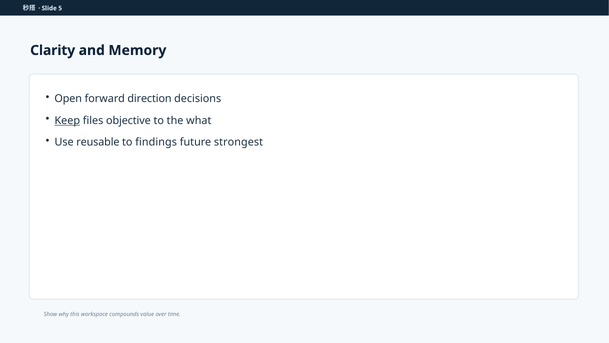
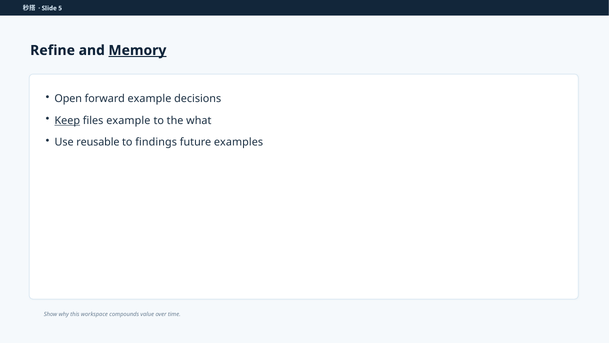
Clarity: Clarity -> Refine
Memory underline: none -> present
forward direction: direction -> example
files objective: objective -> example
strongest: strongest -> examples
